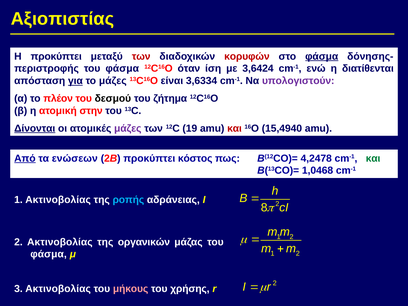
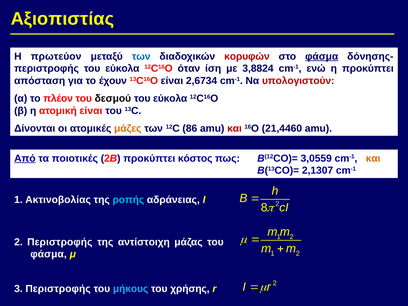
Η προκύπτει: προκύπτει -> πρωτεύον
των at (141, 56) colour: red -> blue
φάσμα at (122, 69): φάσμα -> εύκολα
3,6424: 3,6424 -> 3,8824
η διατίθενται: διατίθενται -> προκύπτει
για underline: present -> none
το μάζες: μάζες -> έχουν
3,6334: 3,6334 -> 2,6734
υπολογιστούν colour: purple -> red
ζήτημα at (170, 99): ζήτημα -> εύκολα
ατομική στην: στην -> είναι
Δίνονται underline: present -> none
μάζες at (128, 128) colour: purple -> orange
19: 19 -> 86
15,4940: 15,4940 -> 21,4460
ενώσεων: ενώσεων -> ποιοτικές
4,2478: 4,2478 -> 3,0559
και at (373, 158) colour: green -> orange
1,0468: 1,0468 -> 2,1307
2 Ακτινοβολίας: Ακτινοβολίας -> Περιστροφής
οργανικών: οργανικών -> αντίστοιχη
3 Ακτινοβολίας: Ακτινοβολίας -> Περιστροφής
μήκους colour: pink -> light blue
